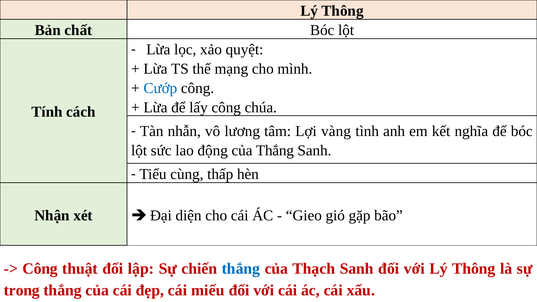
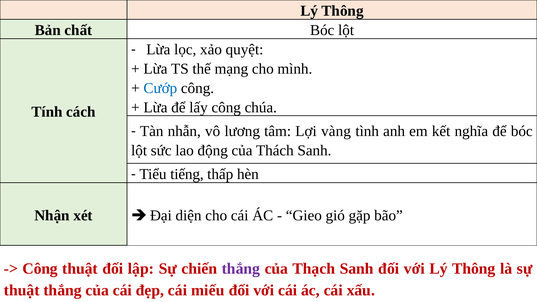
của Thắng: Thắng -> Thách
cùng: cùng -> tiếng
thắng at (241, 269) colour: blue -> purple
trong at (22, 290): trong -> thuật
